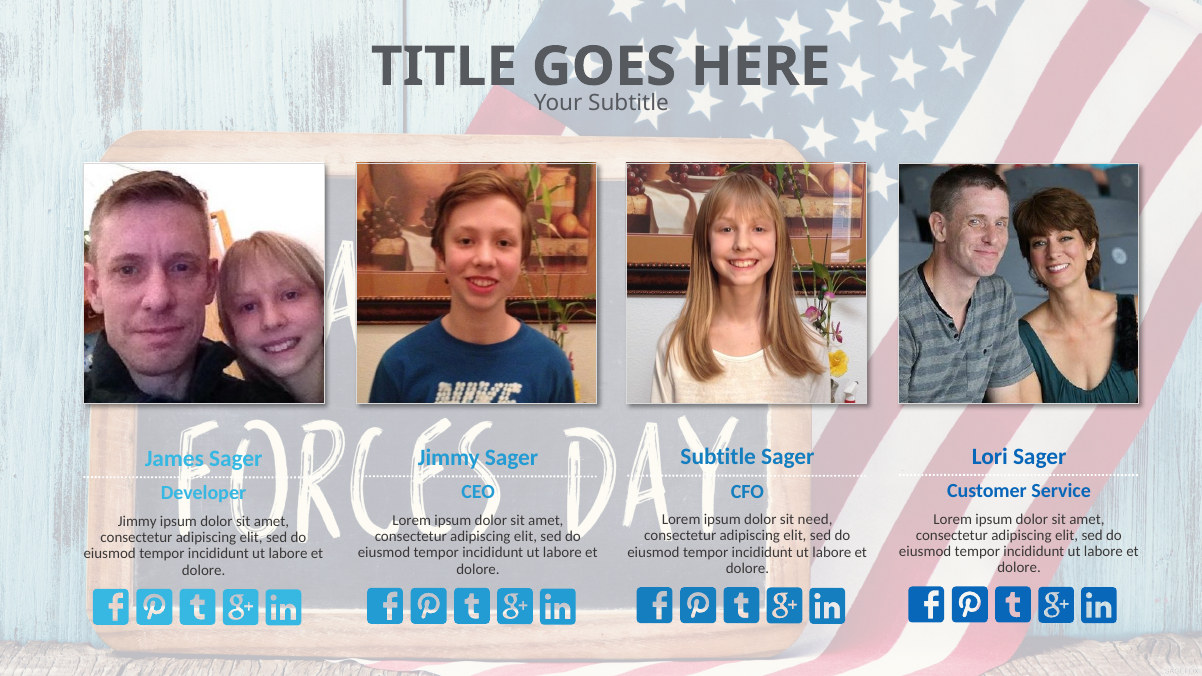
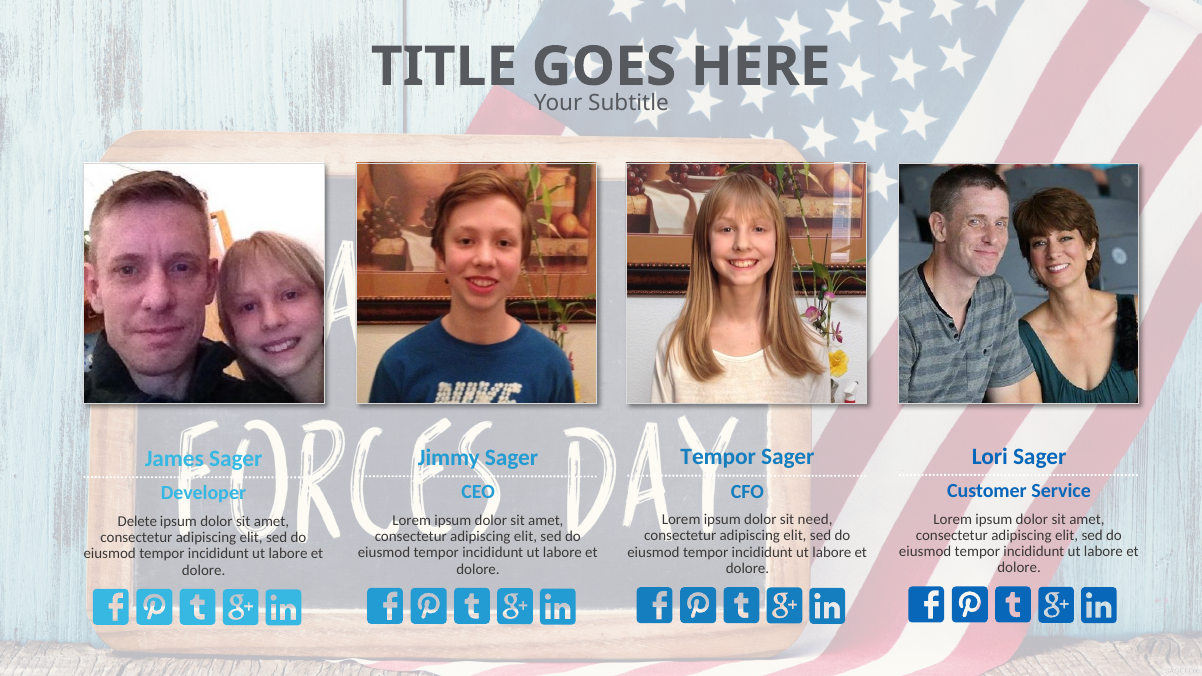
Subtitle at (718, 457): Subtitle -> Tempor
Jimmy at (137, 521): Jimmy -> Delete
